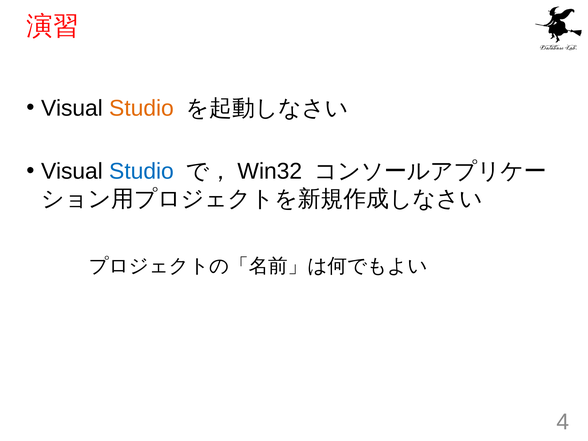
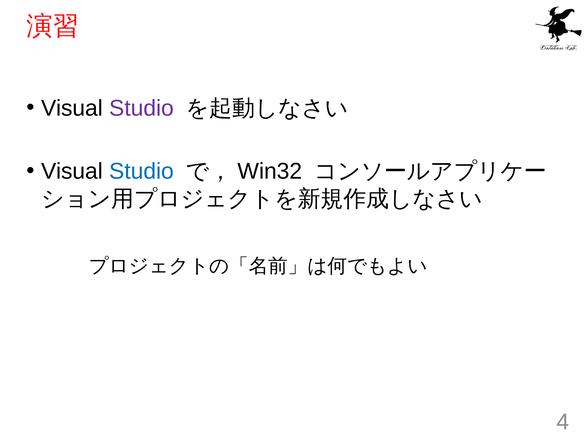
Studio at (142, 108) colour: orange -> purple
